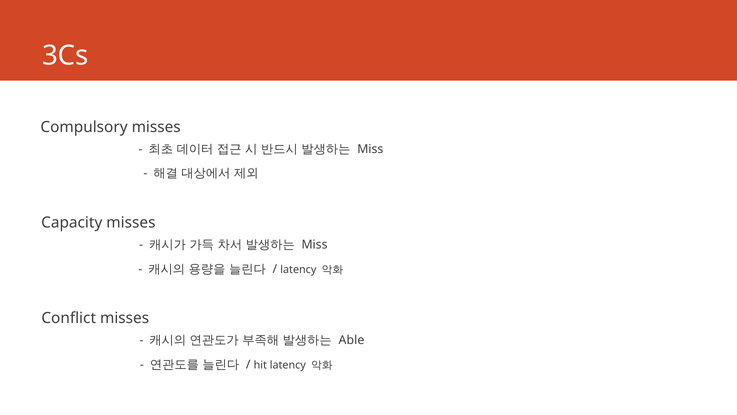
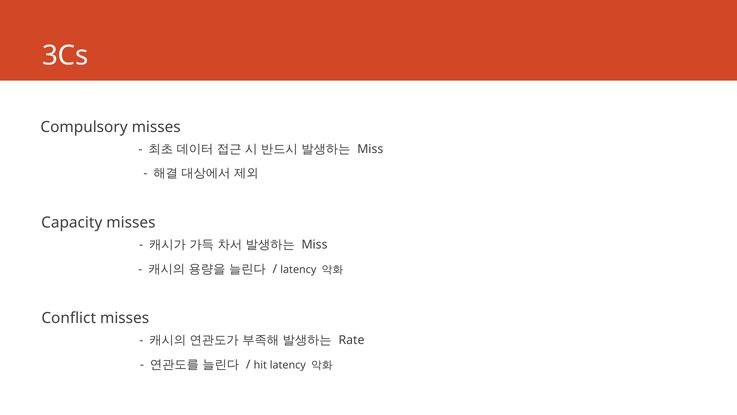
Able: Able -> Rate
